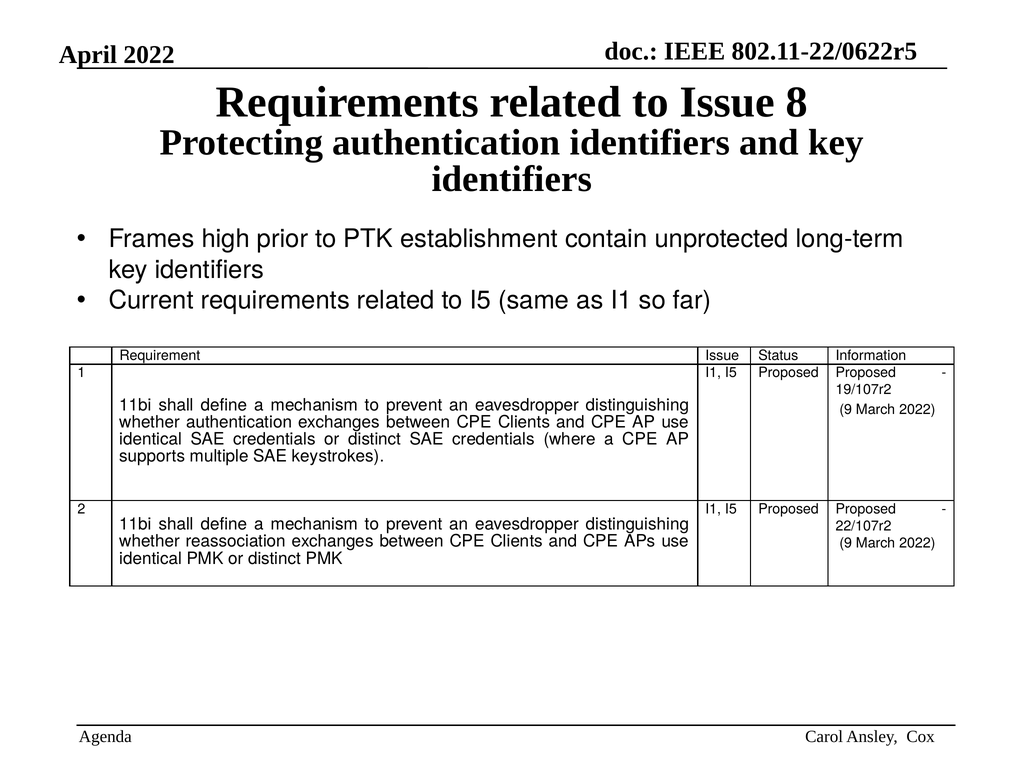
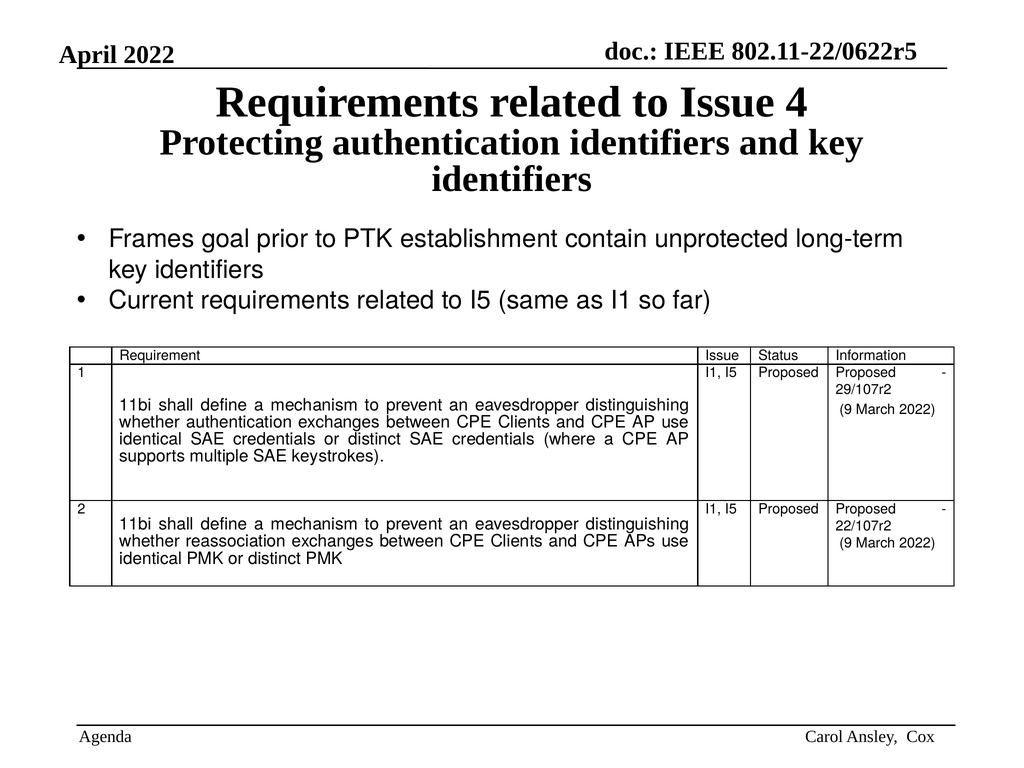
8: 8 -> 4
high: high -> goal
19/107r2: 19/107r2 -> 29/107r2
